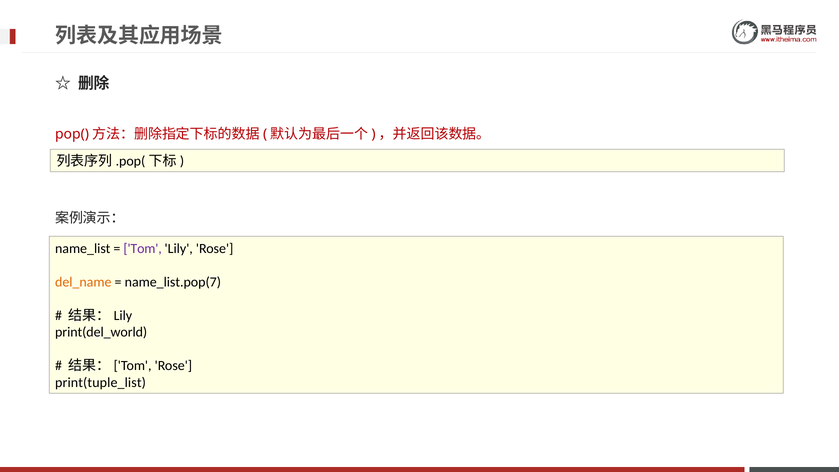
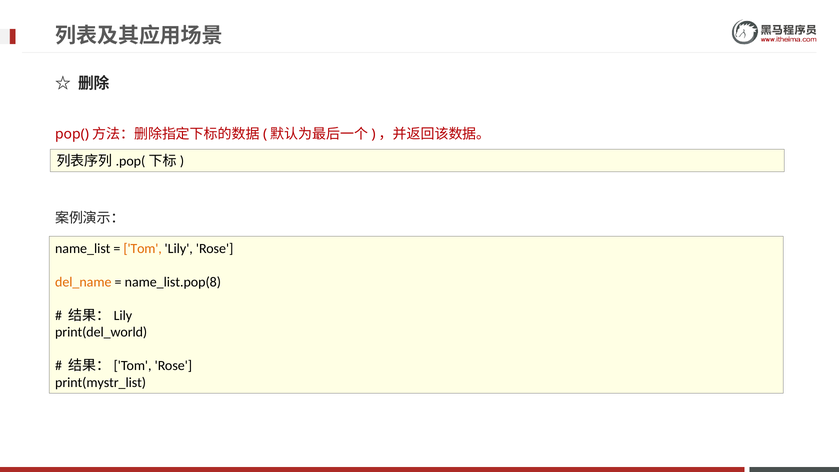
Tom colour: purple -> orange
name_list.pop(7: name_list.pop(7 -> name_list.pop(8
print(tuple_list: print(tuple_list -> print(mystr_list
